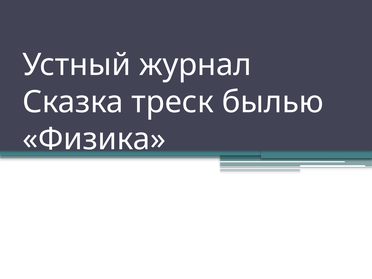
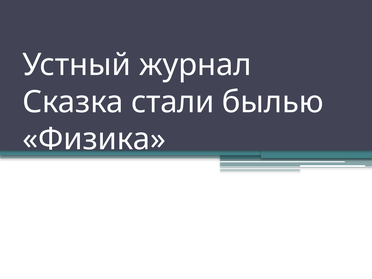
треск: треск -> стали
